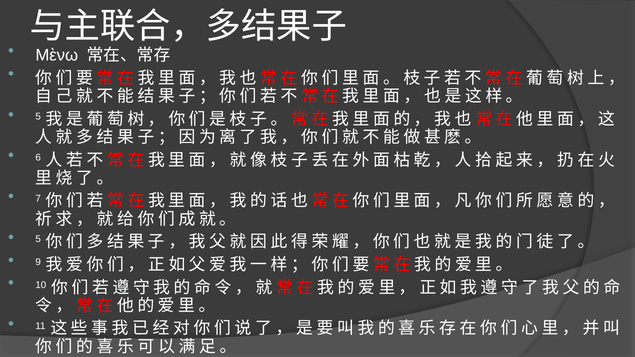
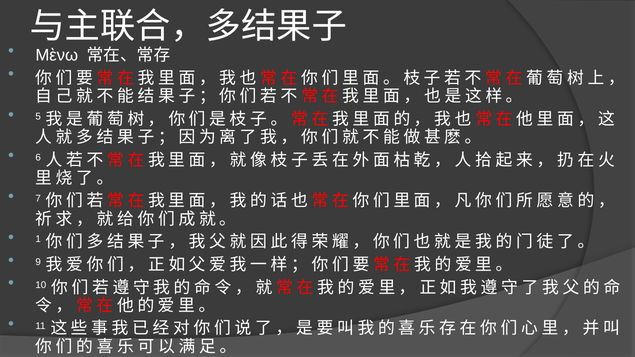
5 at (38, 239): 5 -> 1
